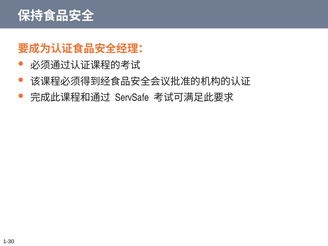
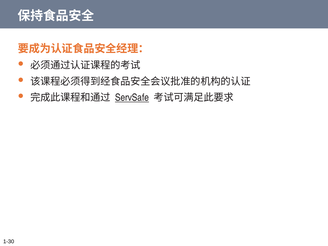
ServSafe underline: none -> present
